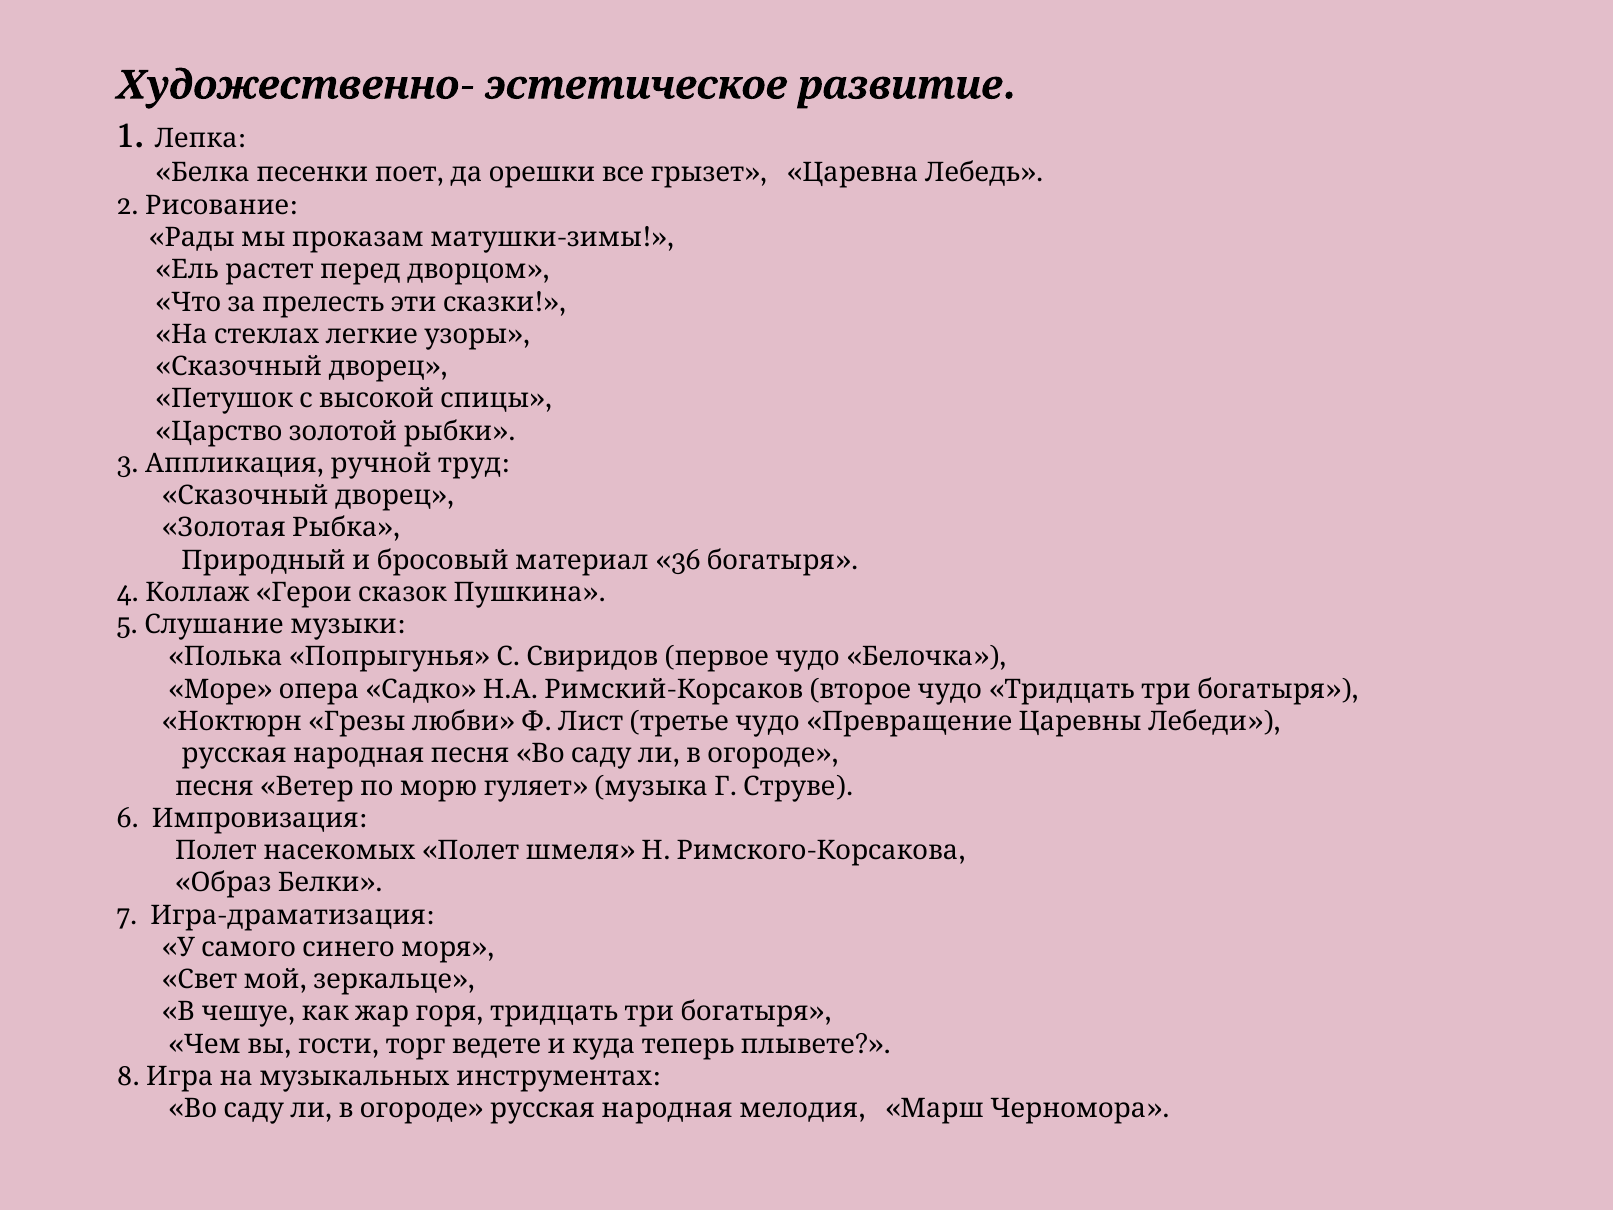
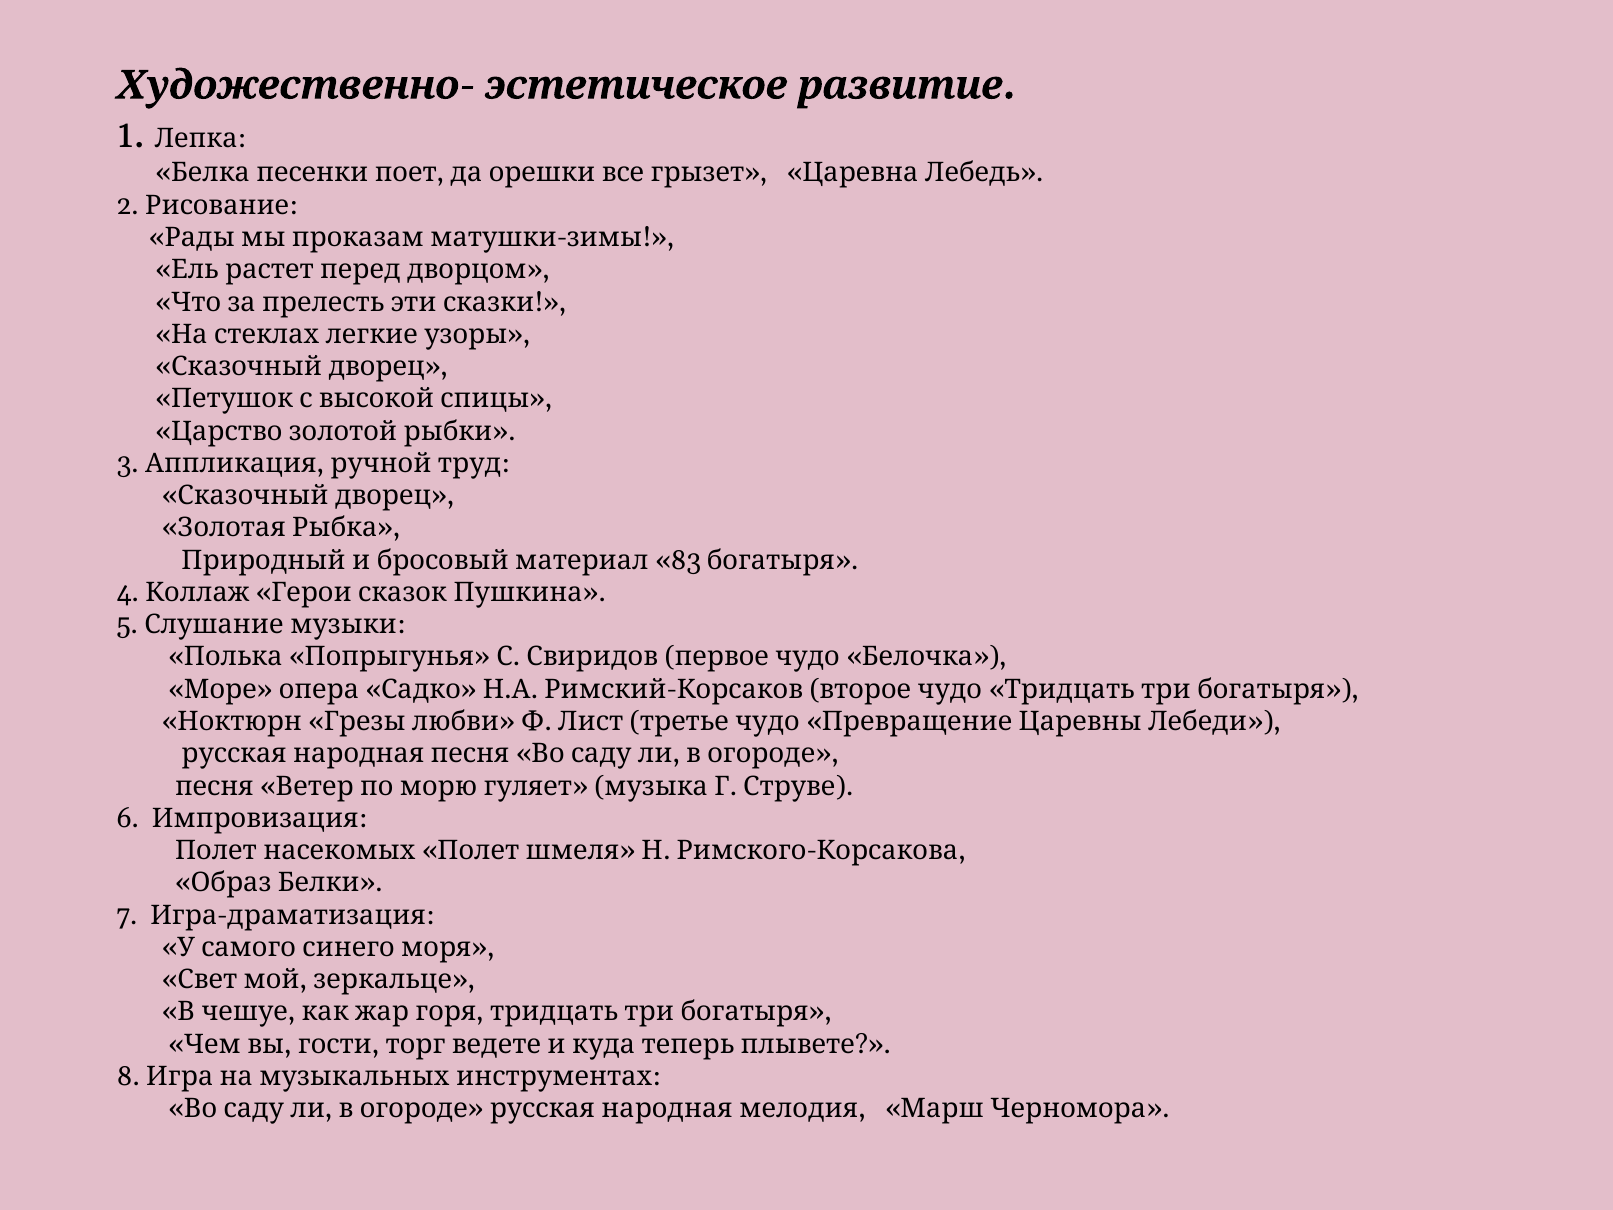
36: 36 -> 83
